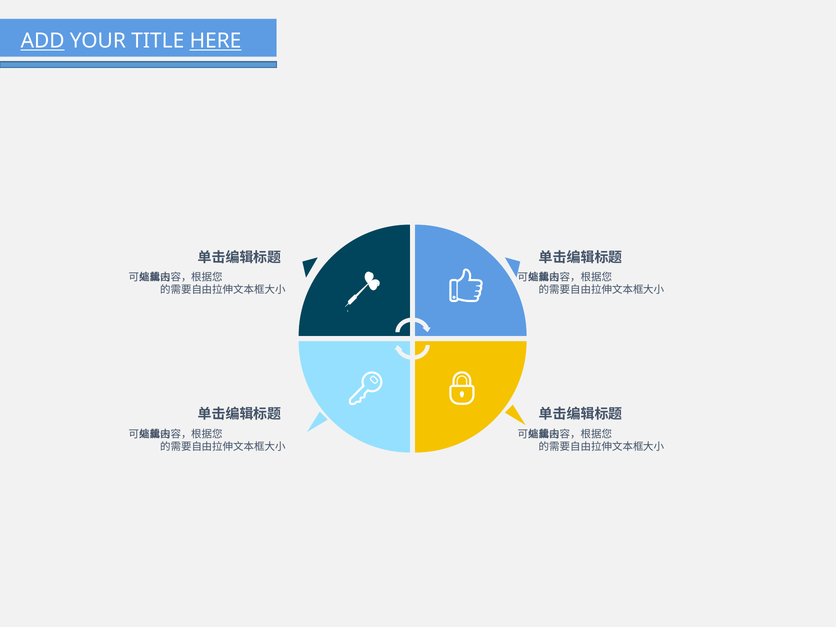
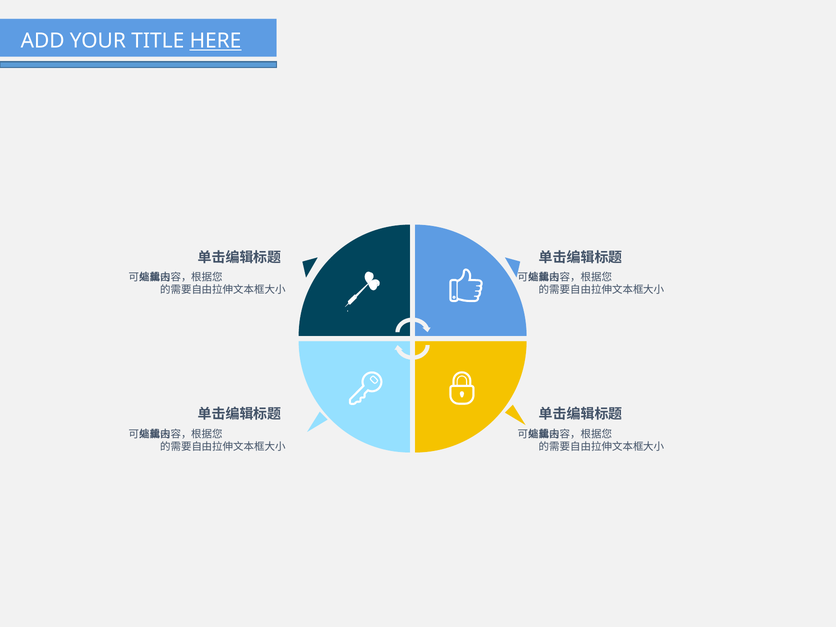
ADD underline: present -> none
